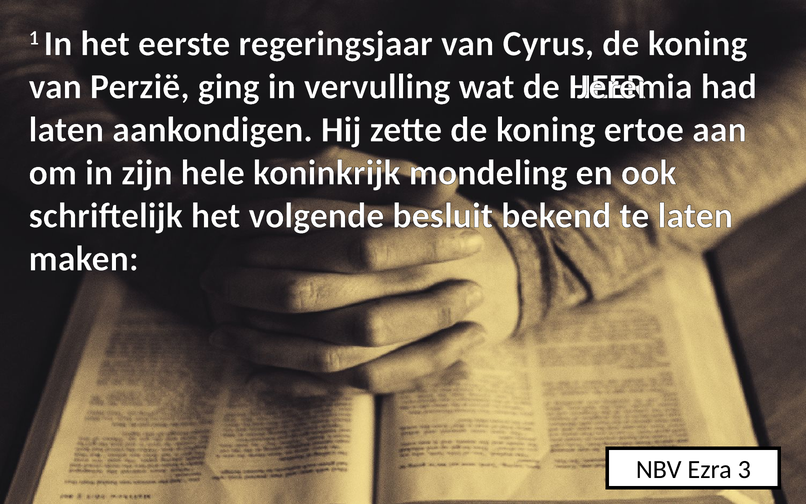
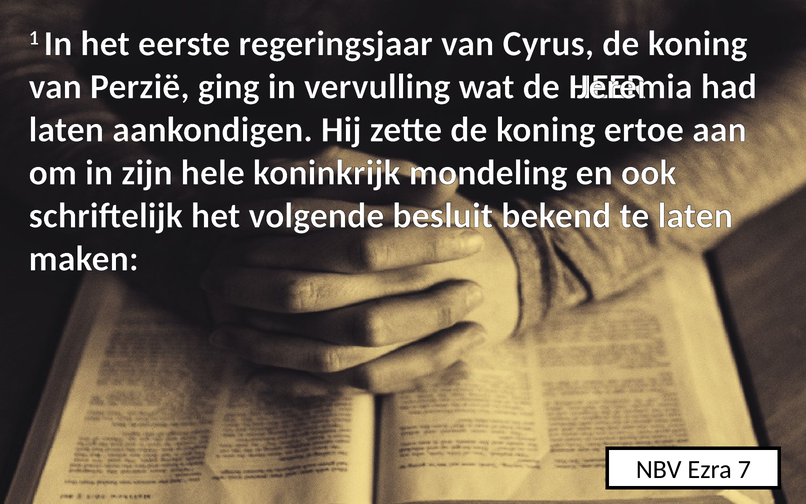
3: 3 -> 7
